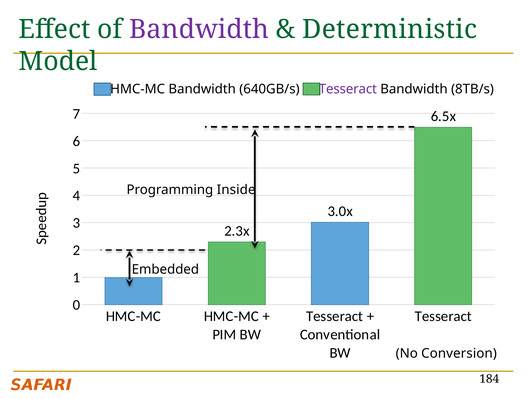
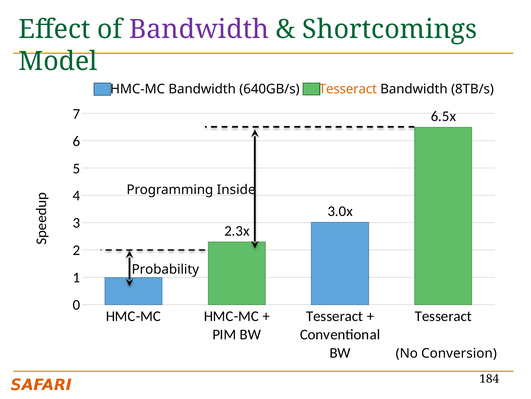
Deterministic: Deterministic -> Shortcomings
Tesseract at (348, 89) colour: purple -> orange
Embedded: Embedded -> Probability
